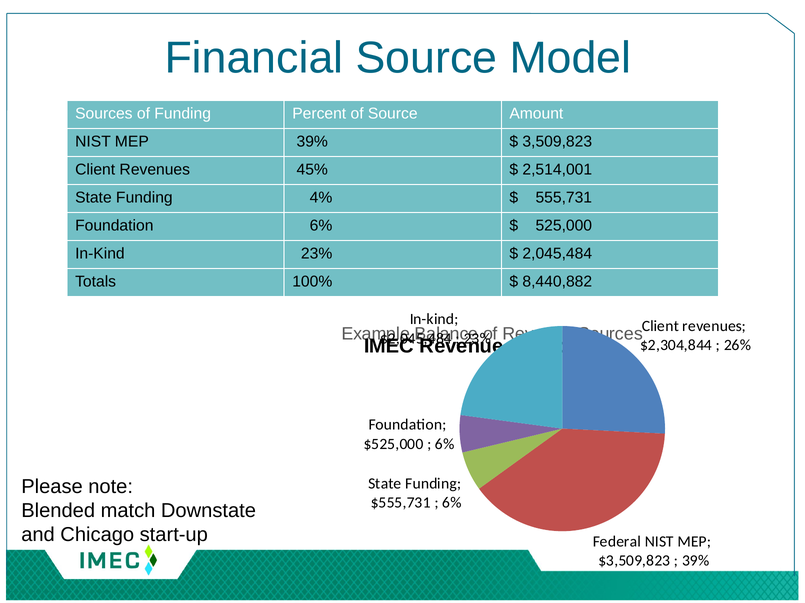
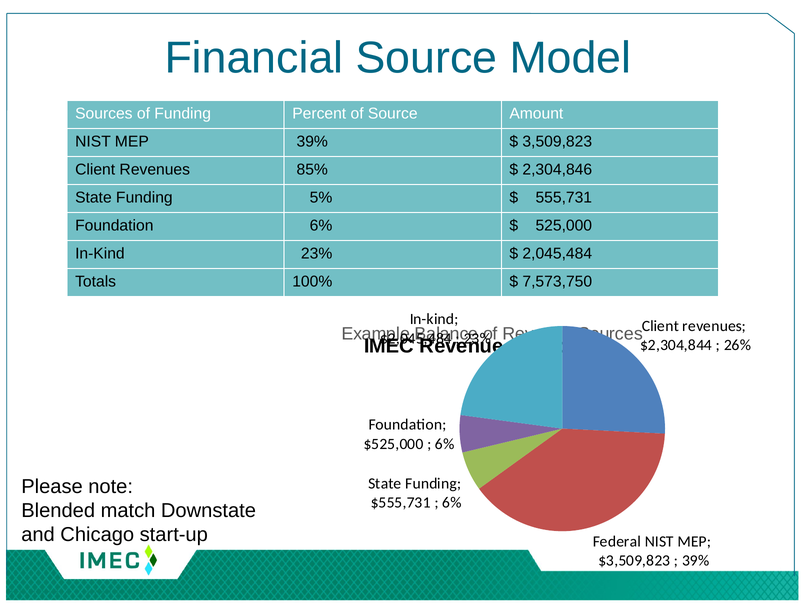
45%: 45% -> 85%
2,514,001: 2,514,001 -> 2,304,846
4%: 4% -> 5%
8,440,882: 8,440,882 -> 7,573,750
